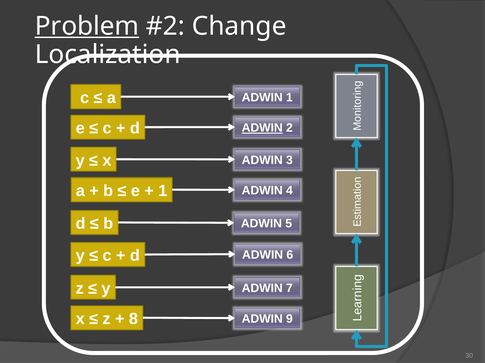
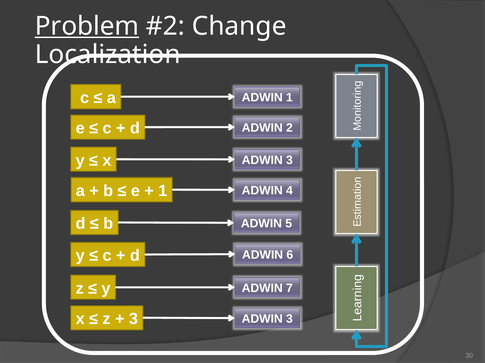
ADWIN at (262, 128) underline: present -> none
8 at (133, 320): 8 -> 3
9 at (289, 320): 9 -> 3
